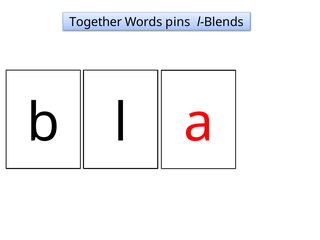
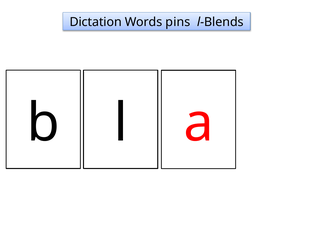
Together: Together -> Dictation
